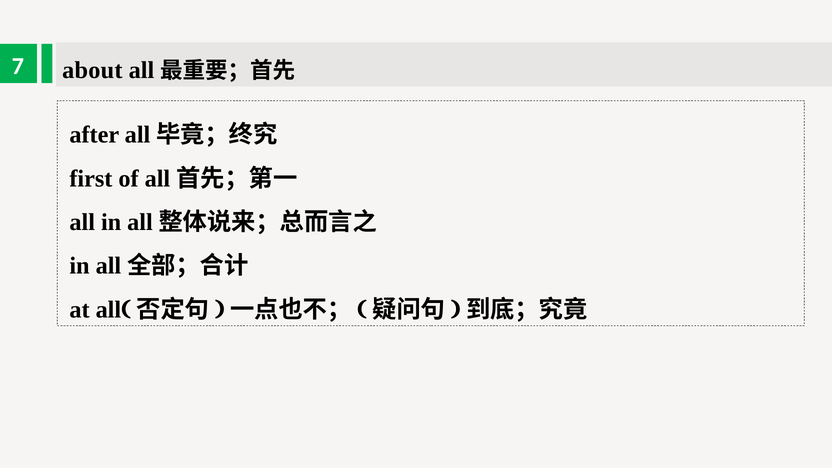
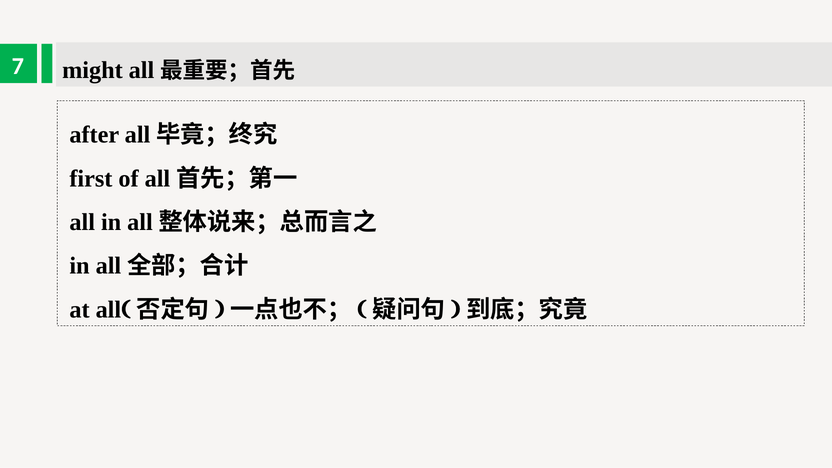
about: about -> might
